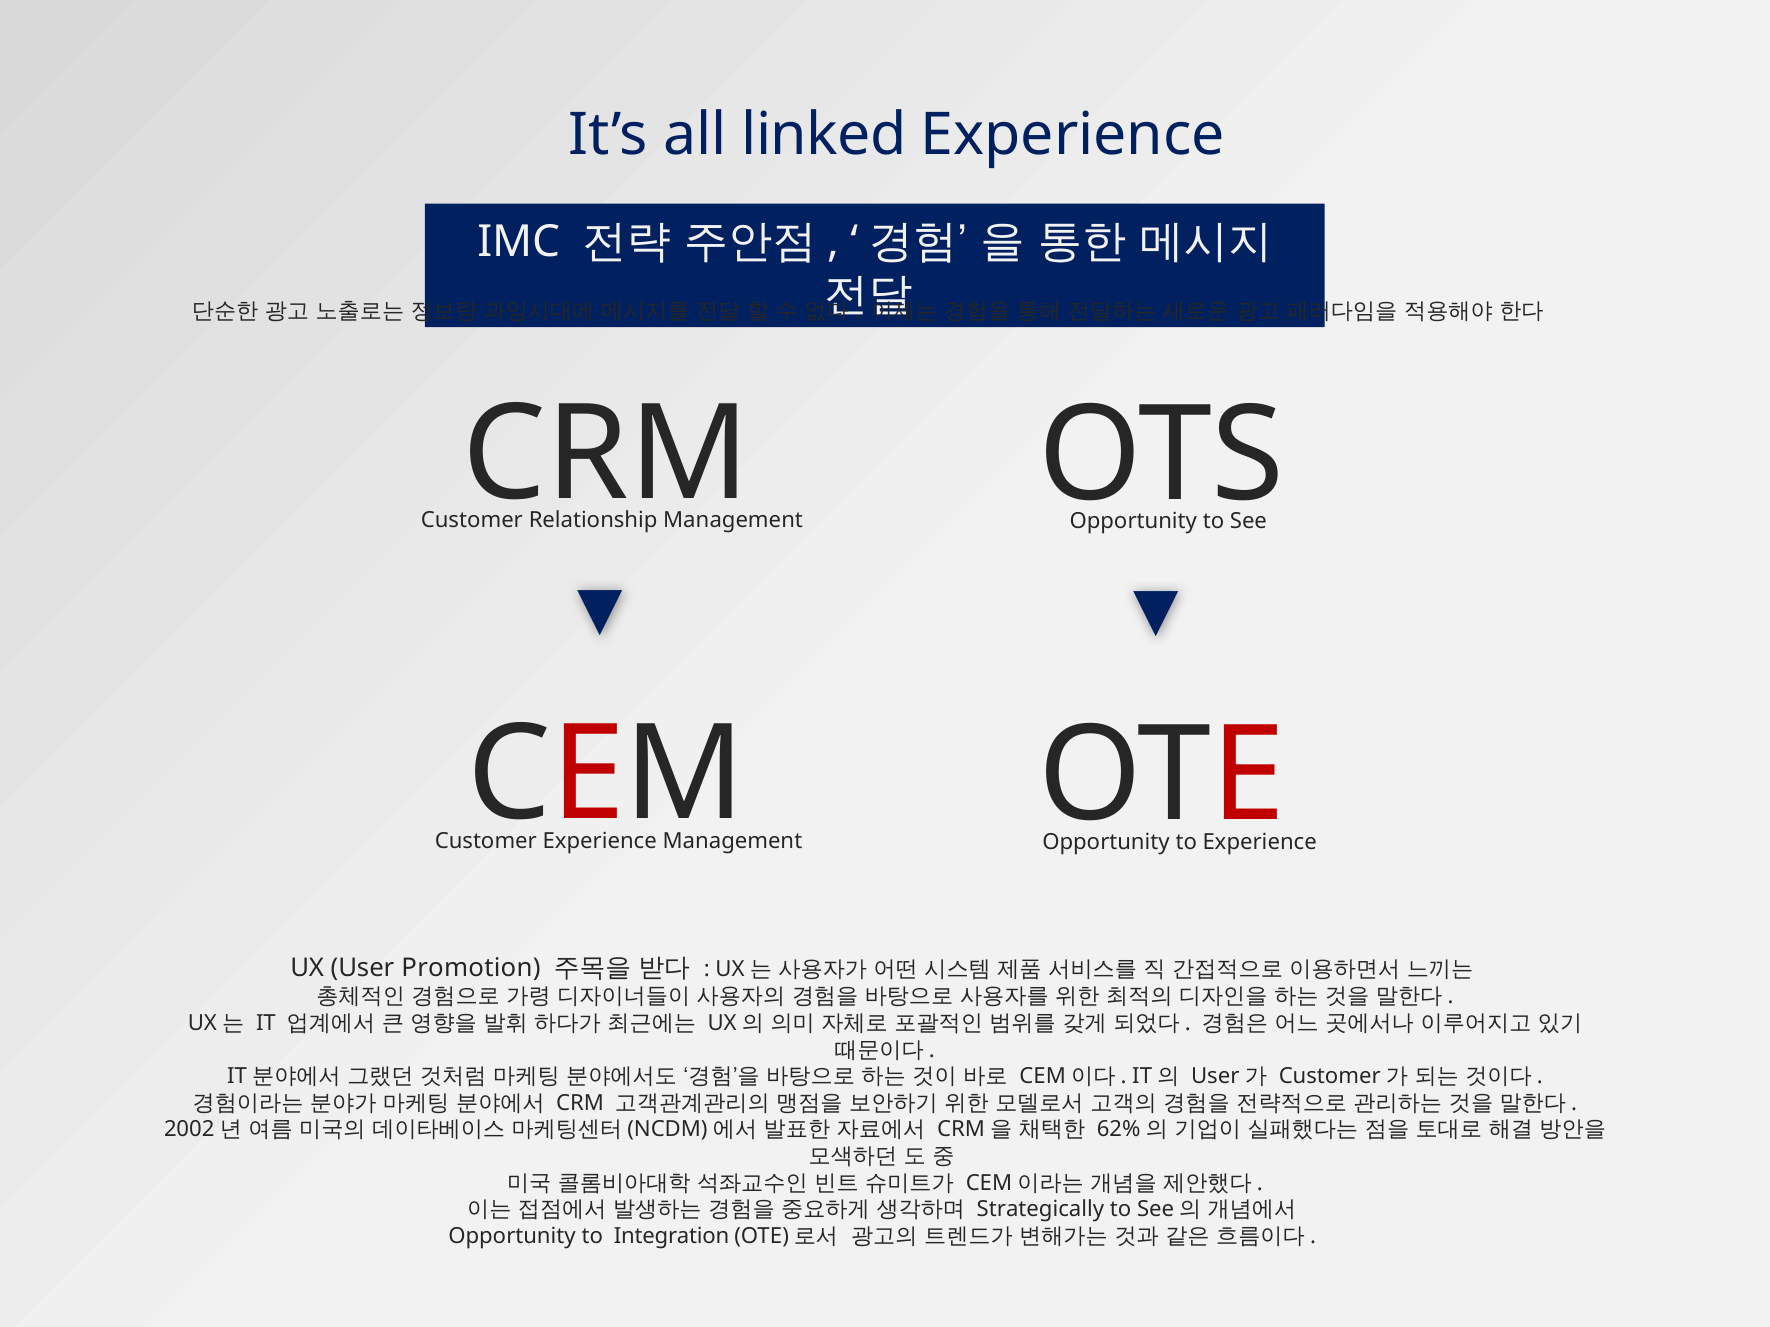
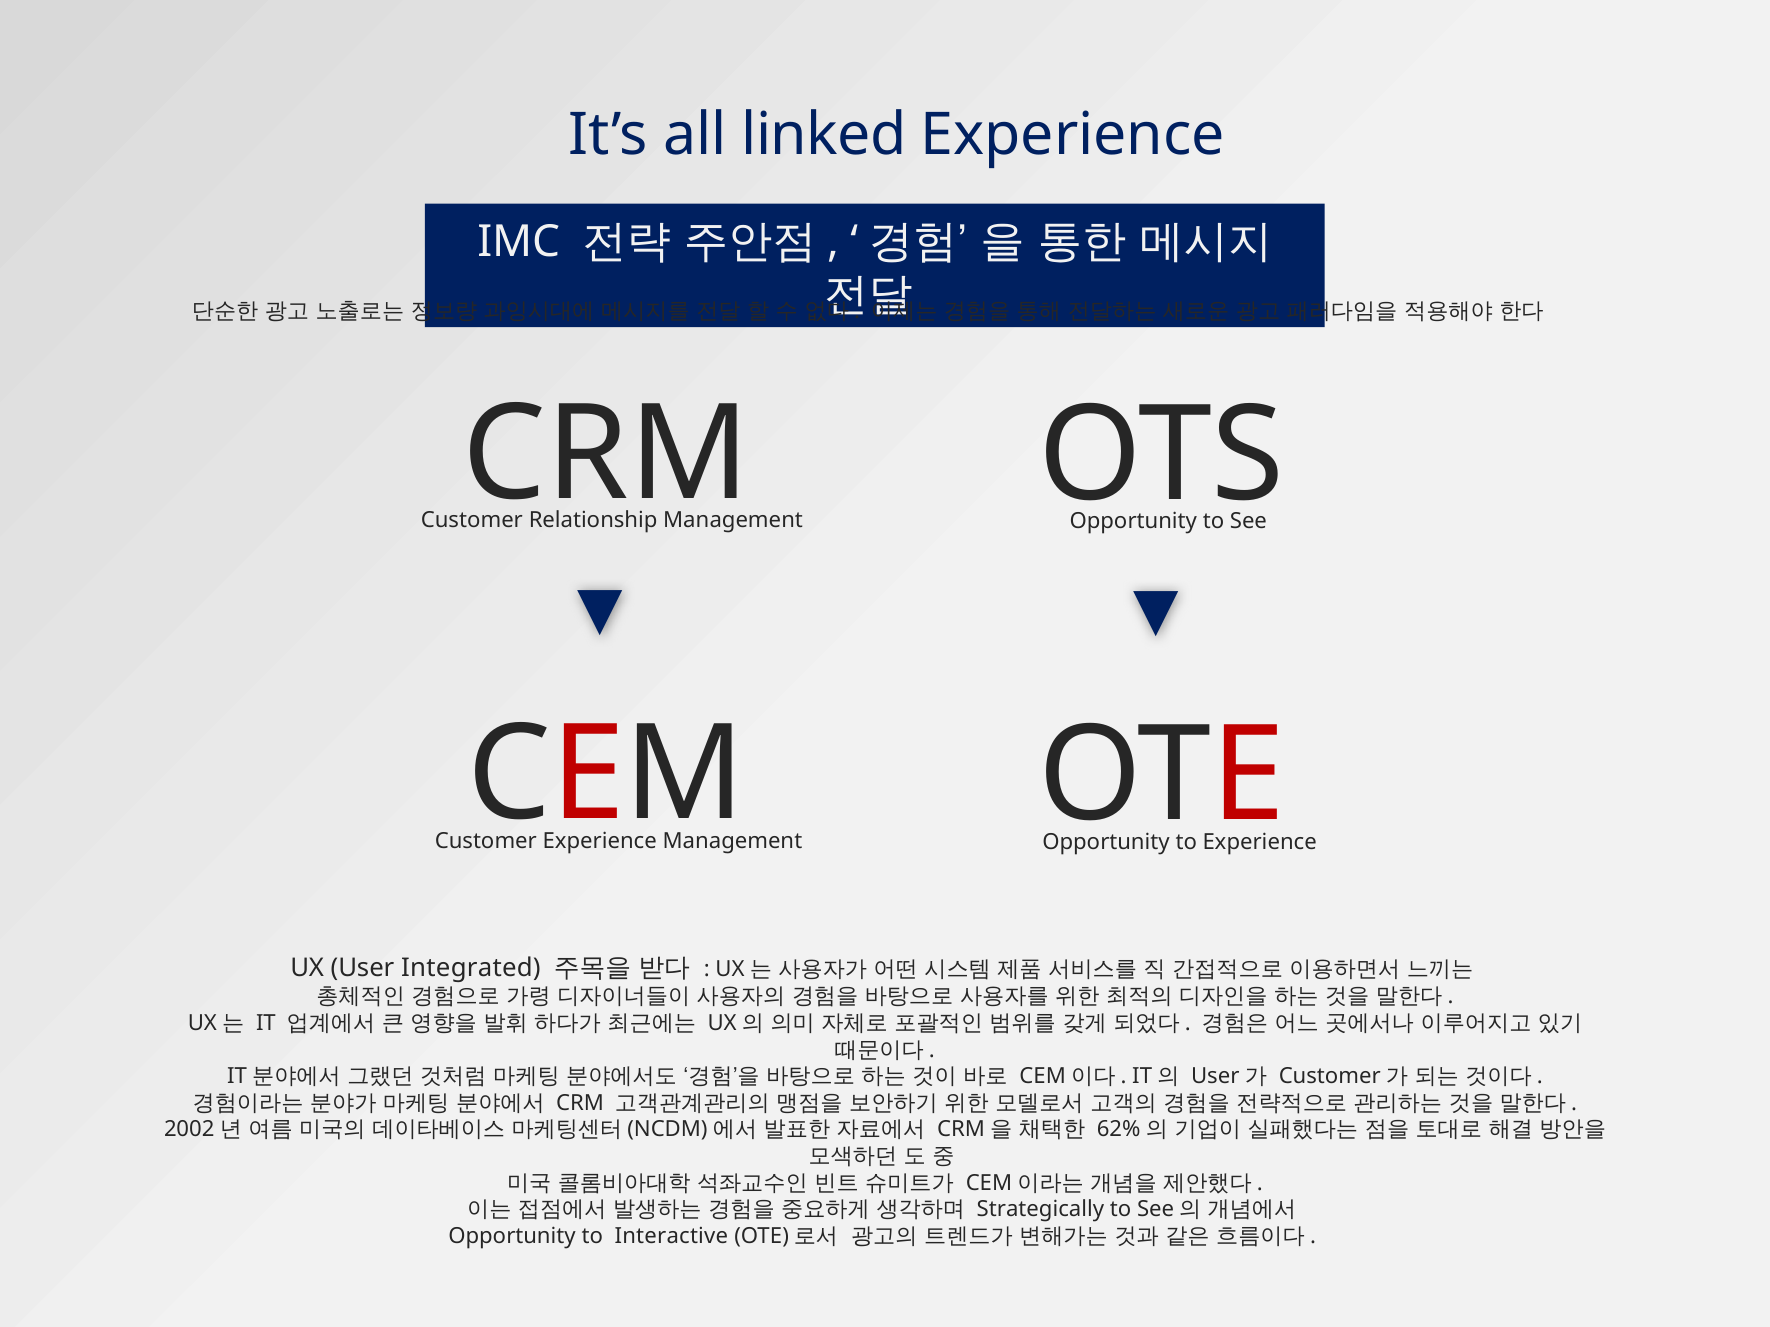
Promotion: Promotion -> Integrated
Integration: Integration -> Interactive
